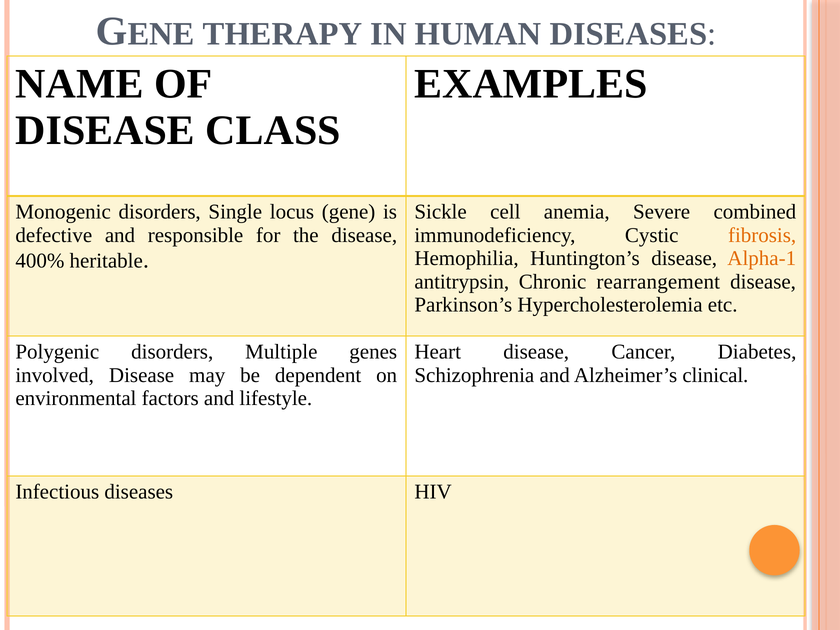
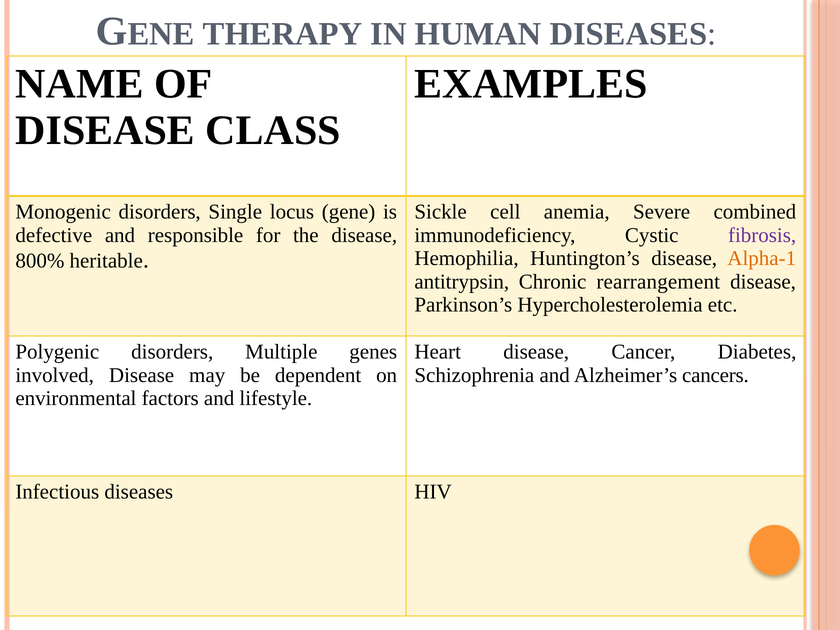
fibrosis colour: orange -> purple
400%: 400% -> 800%
clinical: clinical -> cancers
